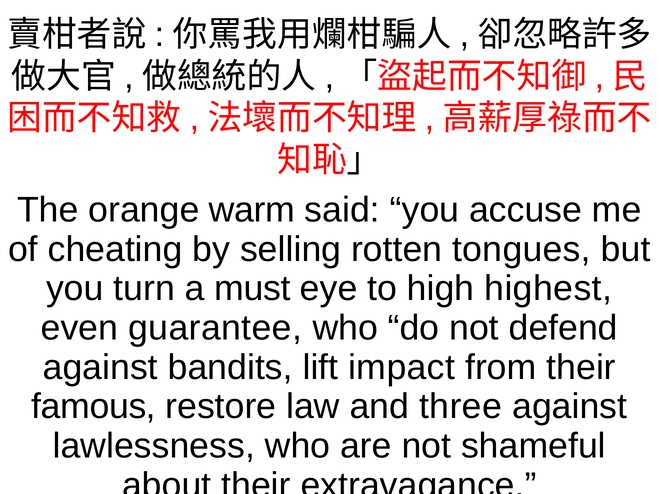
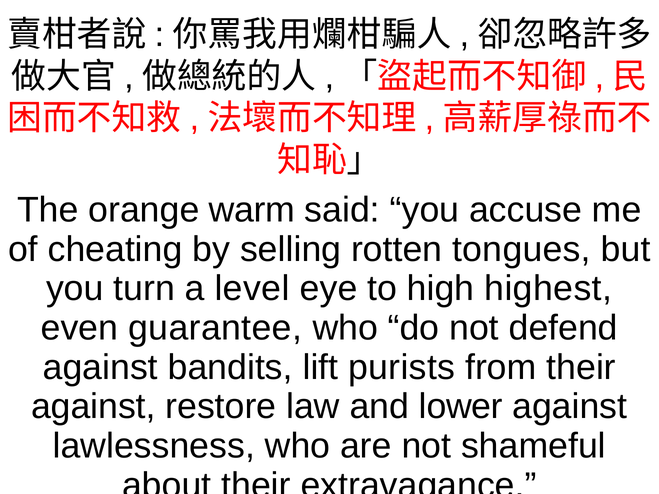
must: must -> level
impact: impact -> purists
famous at (93, 407): famous -> against
three: three -> lower
